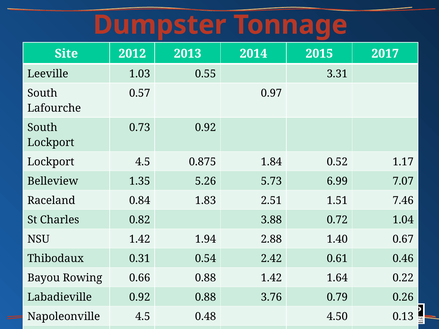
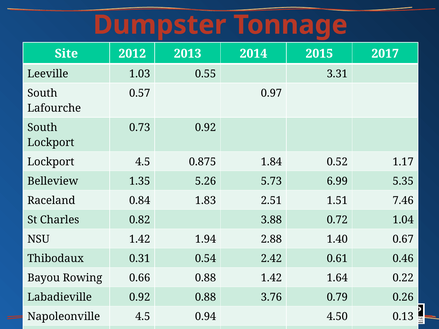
7.07: 7.07 -> 5.35
0.48: 0.48 -> 0.94
